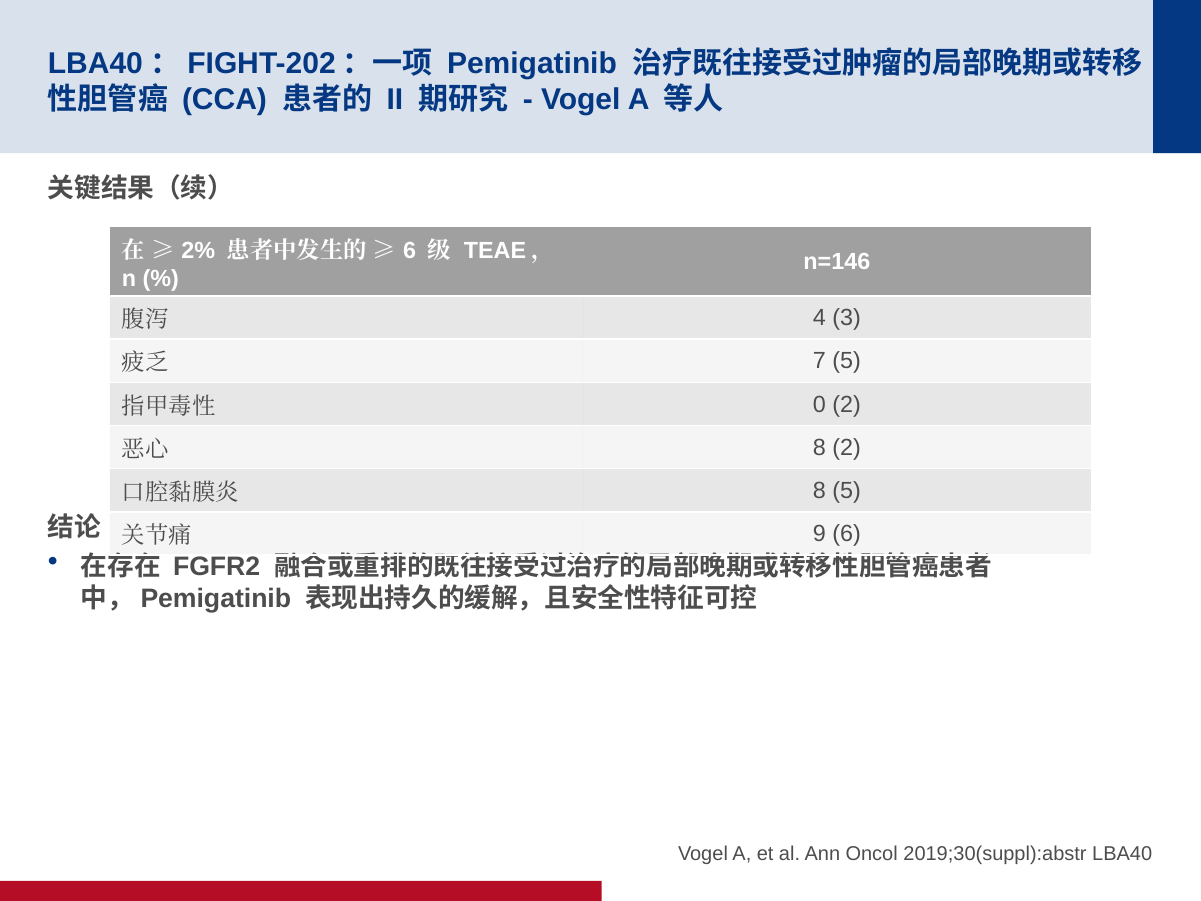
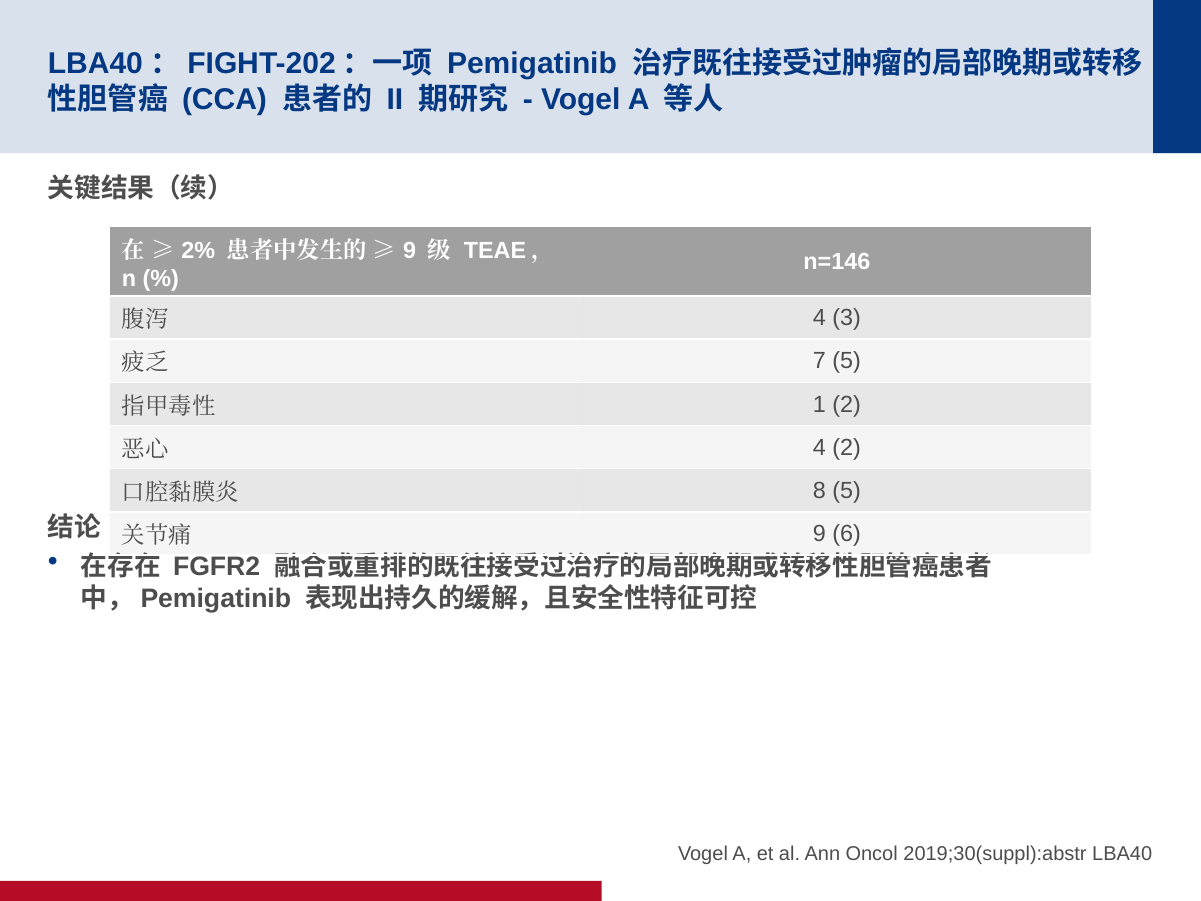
6 at (410, 251): 6 -> 9
0: 0 -> 1
8 at (819, 447): 8 -> 4
